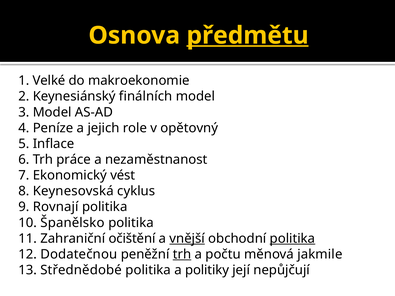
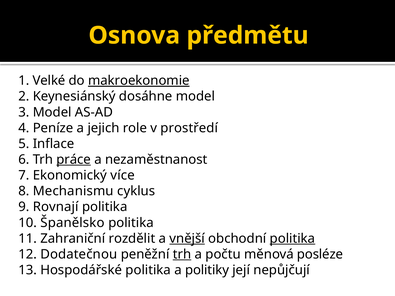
předmětu underline: present -> none
makroekonomie underline: none -> present
finálních: finálních -> dosáhne
opětovný: opětovný -> prostředí
práce underline: none -> present
vést: vést -> více
Keynesovská: Keynesovská -> Mechanismu
očištění: očištění -> rozdělit
jakmile: jakmile -> posléze
Střednědobé: Střednědobé -> Hospodářské
